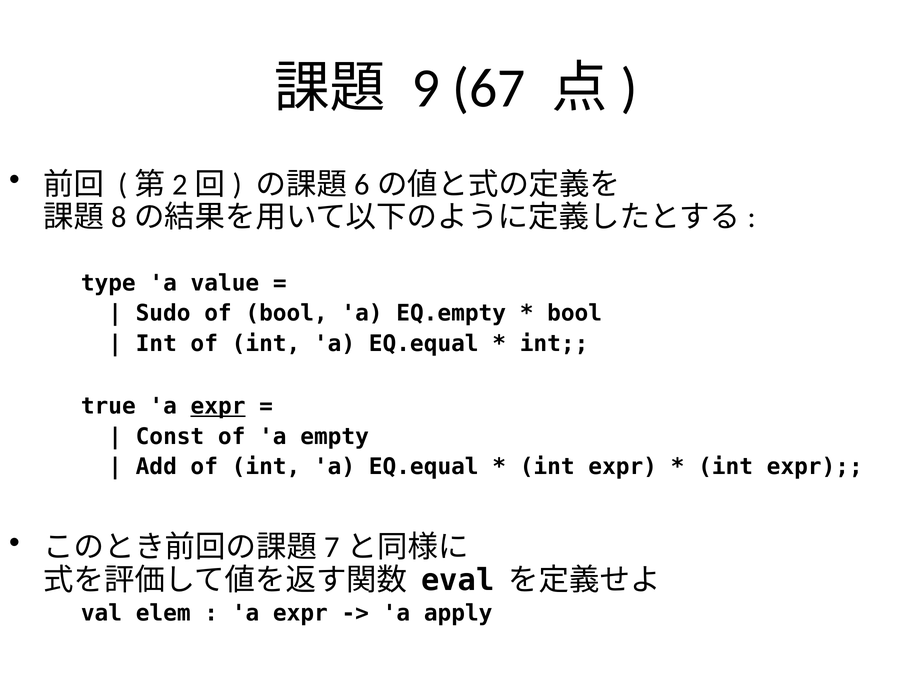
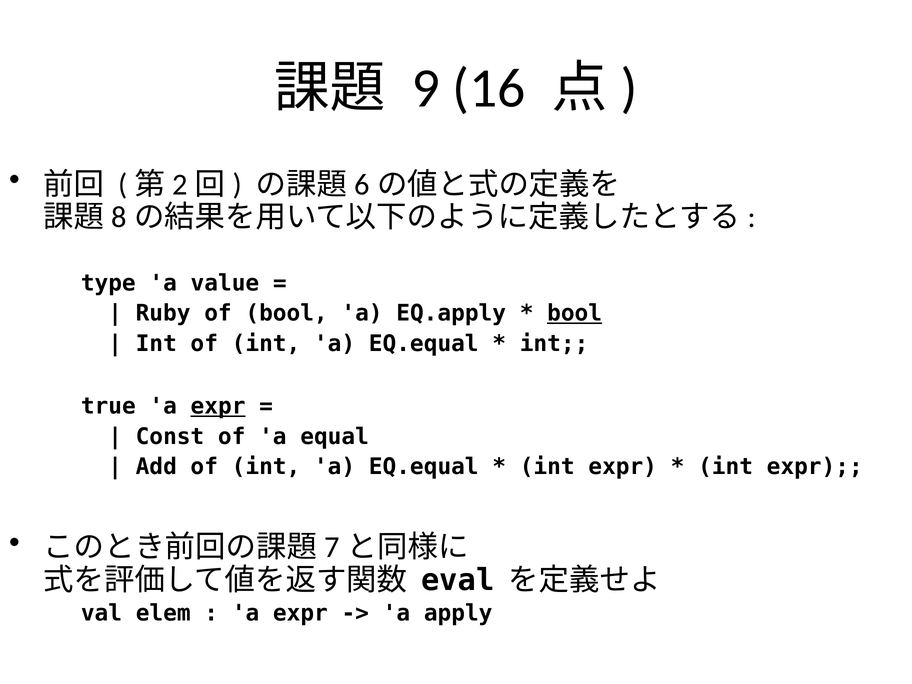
67: 67 -> 16
Sudo: Sudo -> Ruby
EQ.empty: EQ.empty -> EQ.apply
bool at (575, 313) underline: none -> present
empty: empty -> equal
